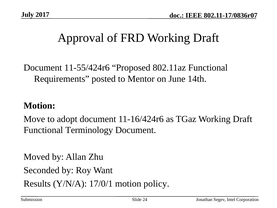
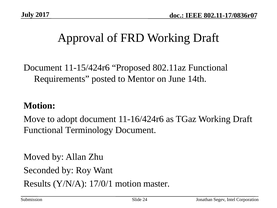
11-55/424r6: 11-55/424r6 -> 11-15/424r6
policy: policy -> master
